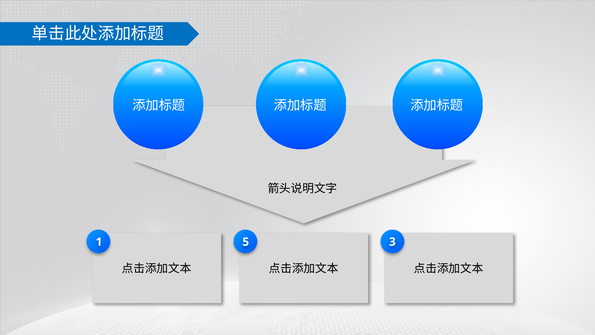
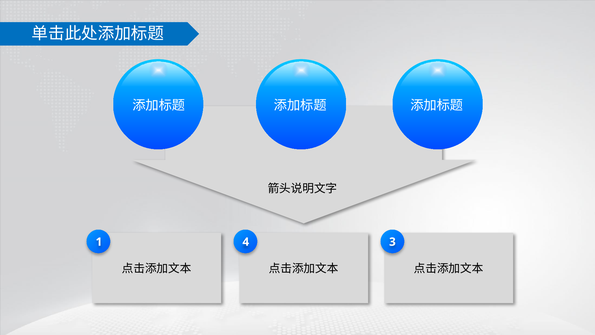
5: 5 -> 4
